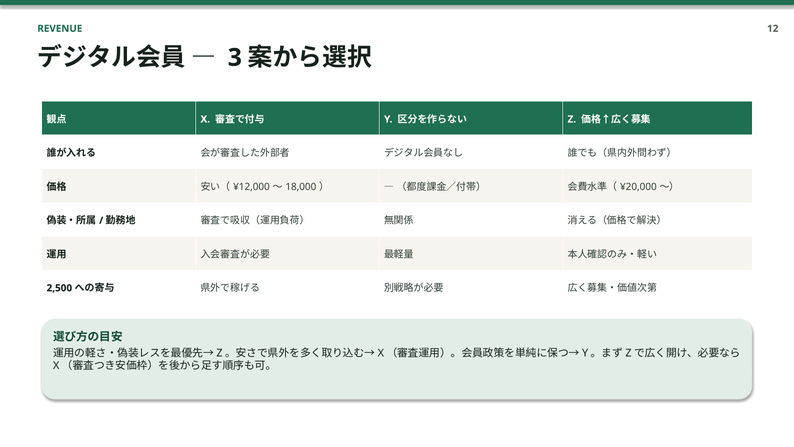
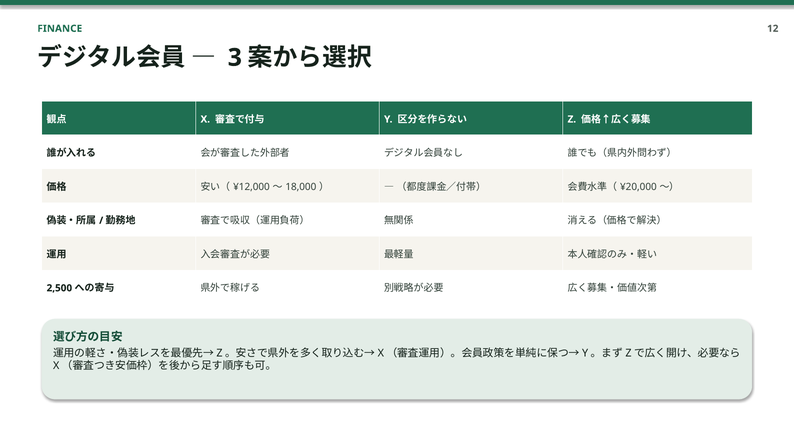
REVENUE: REVENUE -> FINANCE
